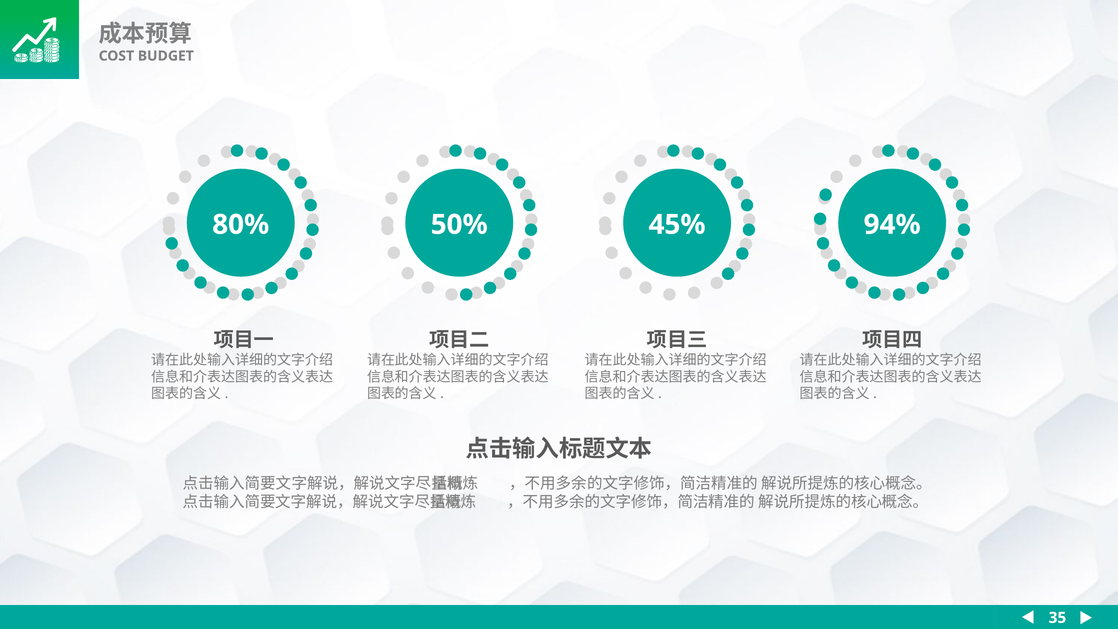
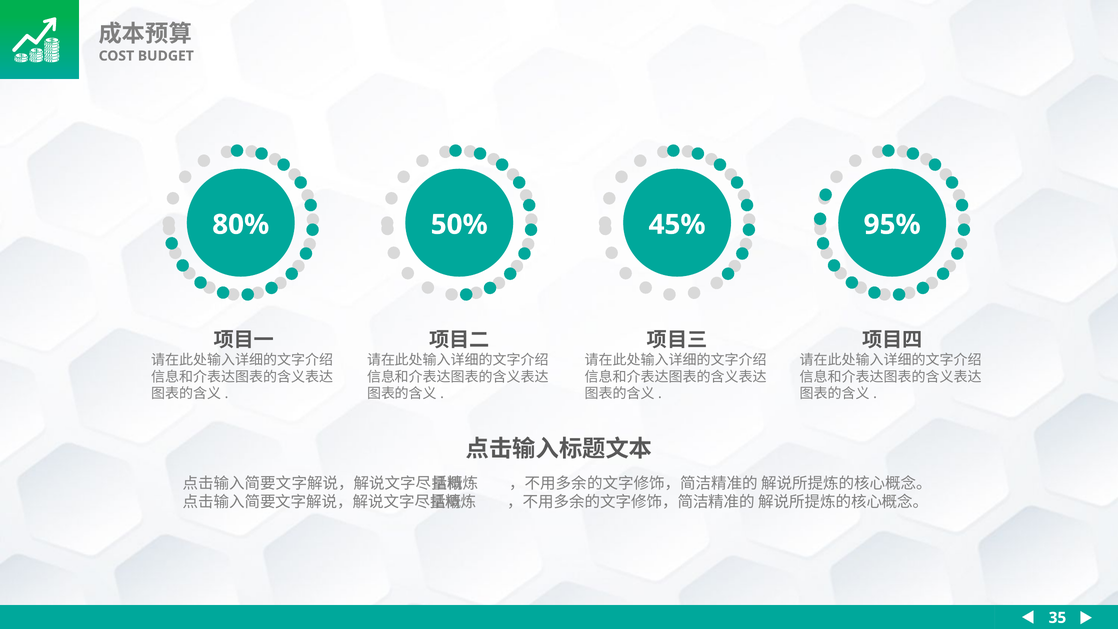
94%: 94% -> 95%
